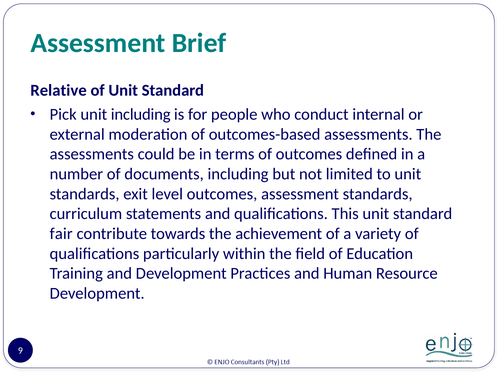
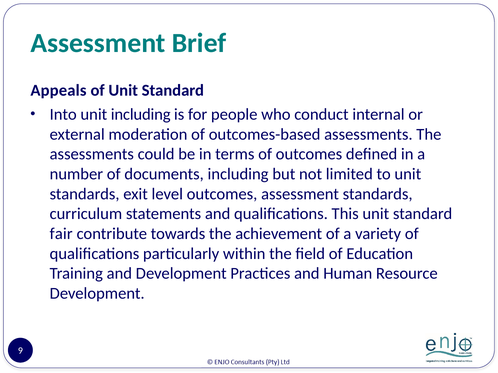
Relative: Relative -> Appeals
Pick: Pick -> Into
